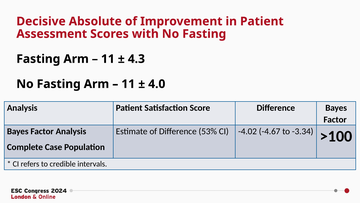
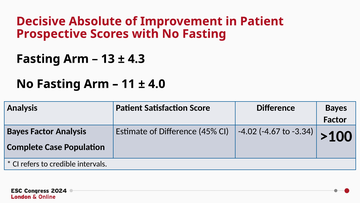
Assessment: Assessment -> Prospective
11 at (108, 59): 11 -> 13
53%: 53% -> 45%
